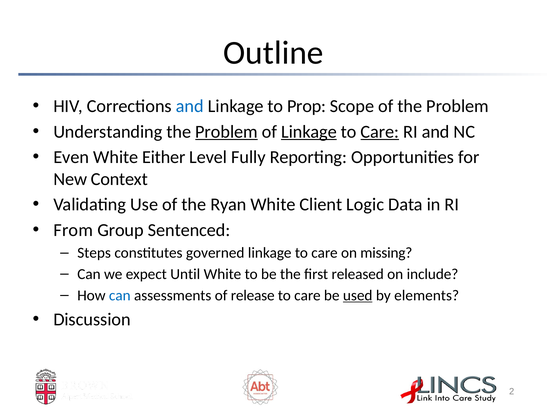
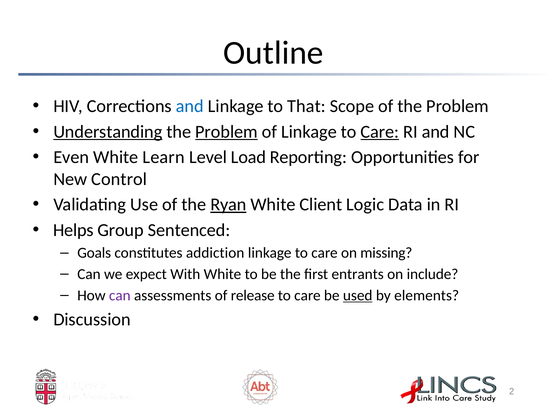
Prop: Prop -> That
Understanding underline: none -> present
Linkage at (309, 132) underline: present -> none
Either: Either -> Learn
Fully: Fully -> Load
Context: Context -> Control
Ryan underline: none -> present
From: From -> Helps
Steps: Steps -> Goals
governed: governed -> addiction
Until: Until -> With
released: released -> entrants
can at (120, 296) colour: blue -> purple
